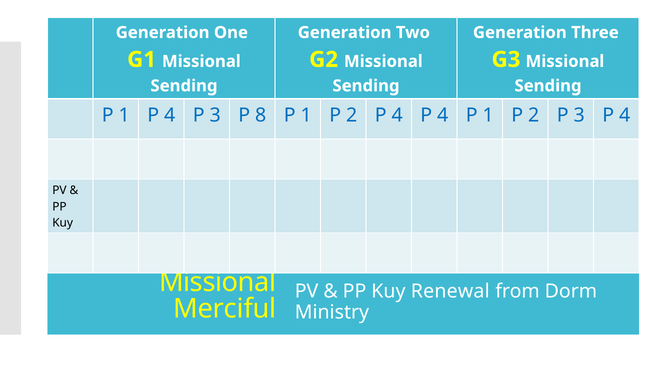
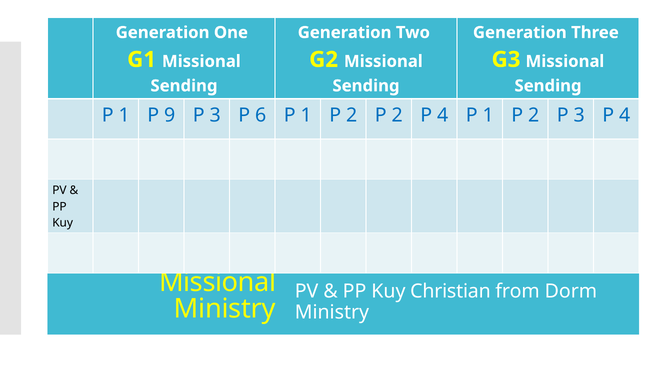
1 P 4: 4 -> 9
8: 8 -> 6
2 P 4: 4 -> 2
Renewal: Renewal -> Christian
Merciful at (225, 309): Merciful -> Ministry
